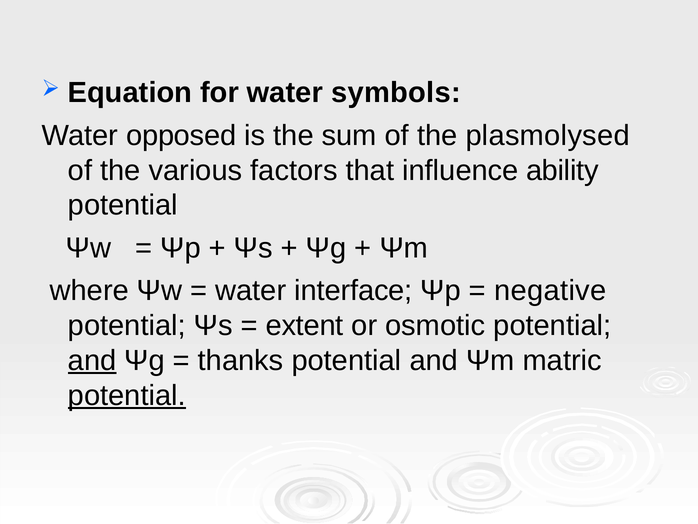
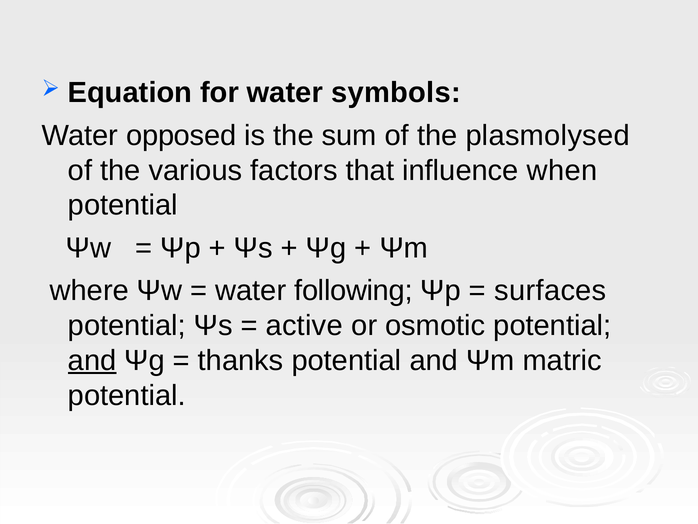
ability: ability -> when
interface: interface -> following
negative: negative -> surfaces
extent: extent -> active
potential at (127, 395) underline: present -> none
